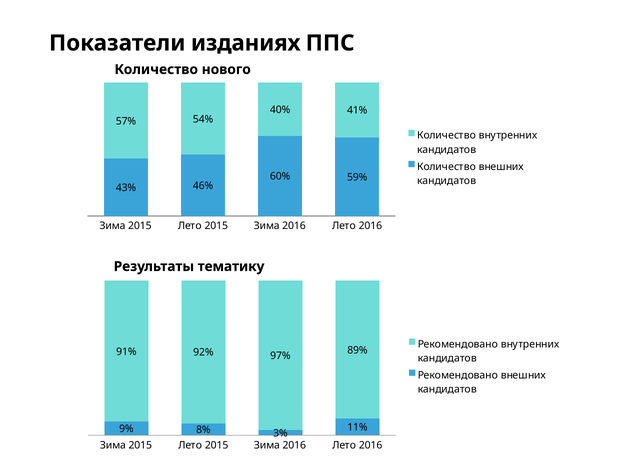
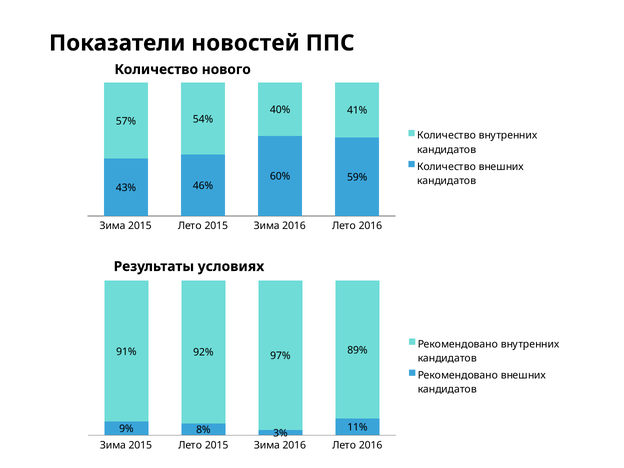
изданиях: изданиях -> новостей
тематику: тематику -> условиях
